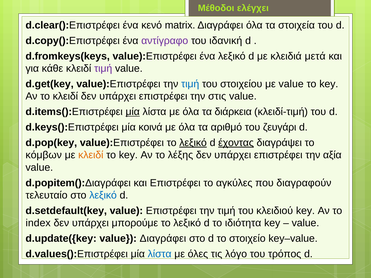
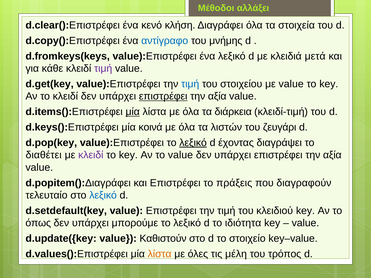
ελέγχει: ελέγχει -> αλλάξει
matrix: matrix -> κλήση
αντίγραφο colour: purple -> blue
ιδανική: ιδανική -> μνήμης
επιστρέφει at (163, 96) underline: none -> present
στις at (217, 96): στις -> αξία
αριθμό: αριθμό -> λιστών
έχοντας underline: present -> none
κόμβων: κόμβων -> διαθέτει
κλειδί at (91, 155) colour: orange -> purple
το λέξης: λέξης -> value
αγκύλες: αγκύλες -> πράξεις
index: index -> όπως
value Διαγράφει: Διαγράφει -> Καθιστούν
λίστα at (160, 254) colour: blue -> orange
λόγο: λόγο -> μέλη
